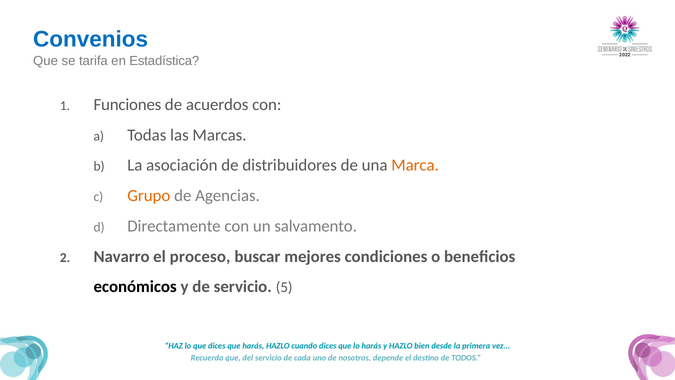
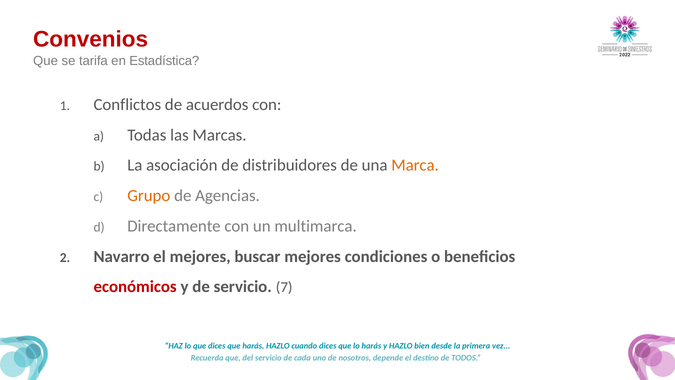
Convenios colour: blue -> red
Funciones: Funciones -> Conflictos
salvamento: salvamento -> multimarca
el proceso: proceso -> mejores
económicos colour: black -> red
5: 5 -> 7
